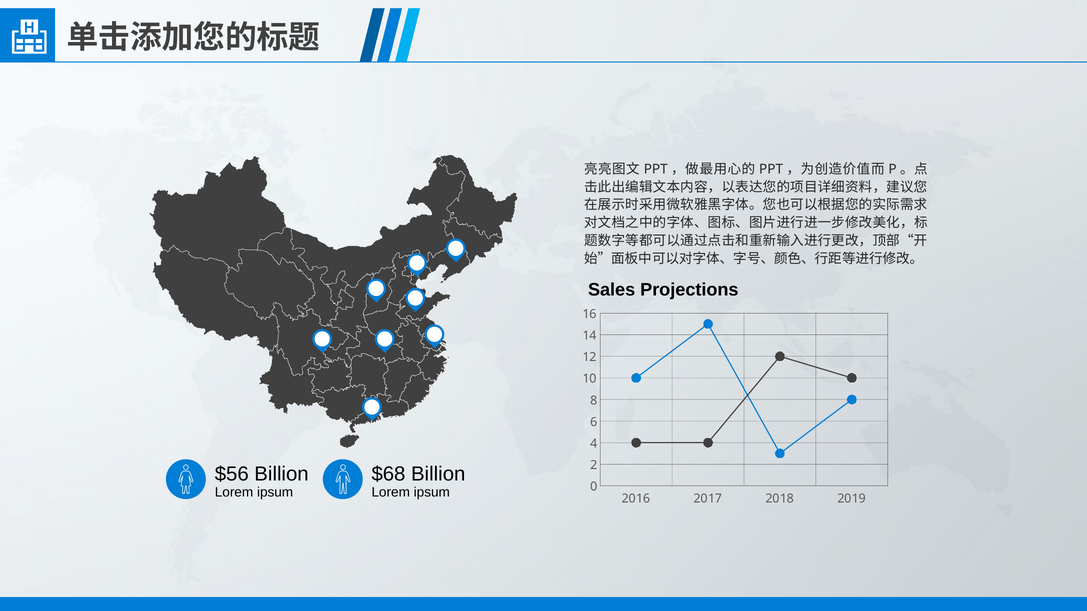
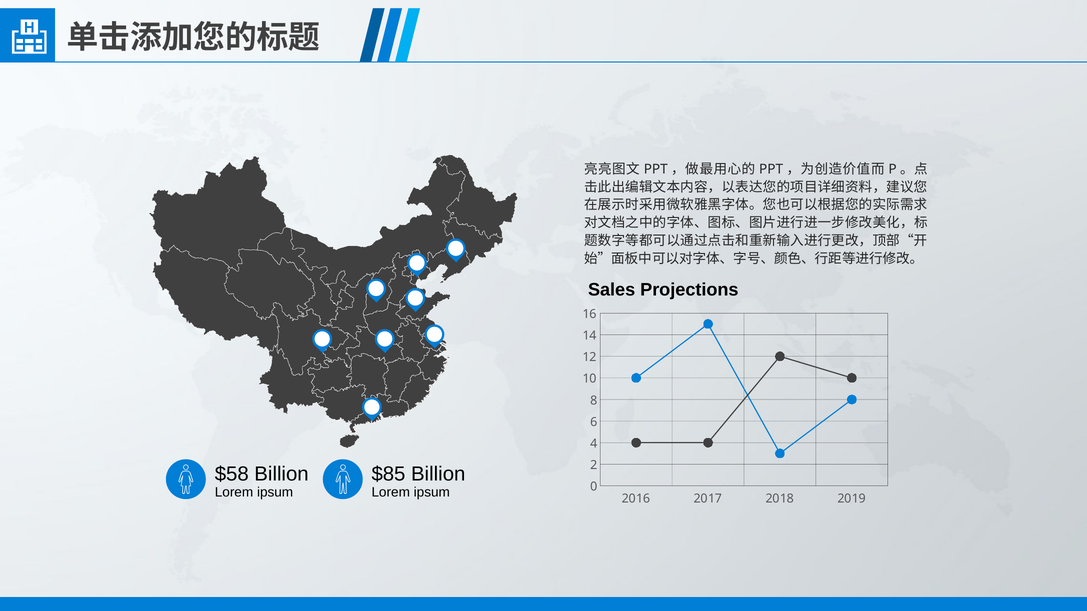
$56: $56 -> $58
$68: $68 -> $85
